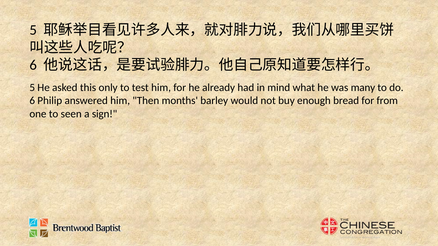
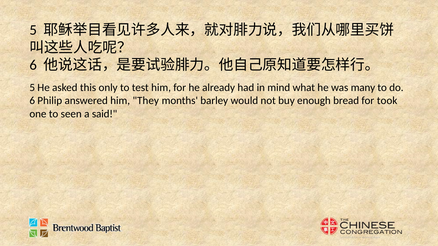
Then: Then -> They
from: from -> took
sign: sign -> said
